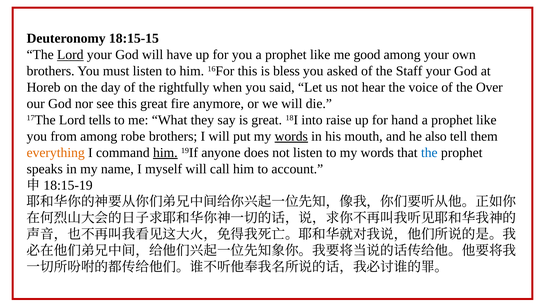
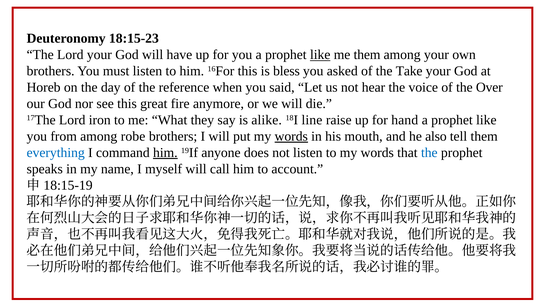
18:15-15: 18:15-15 -> 18:15-23
Lord at (70, 55) underline: present -> none
like at (320, 55) underline: none -> present
me good: good -> them
Staff: Staff -> Take
rightfully: rightfully -> reference
tells: tells -> iron
is great: great -> alike
into: into -> line
everything colour: orange -> blue
